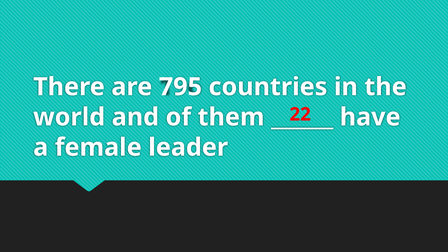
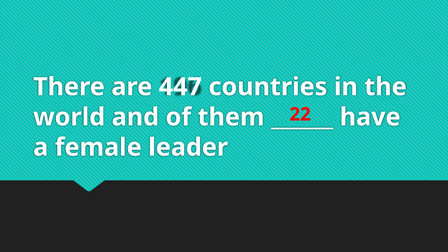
795: 795 -> 447
